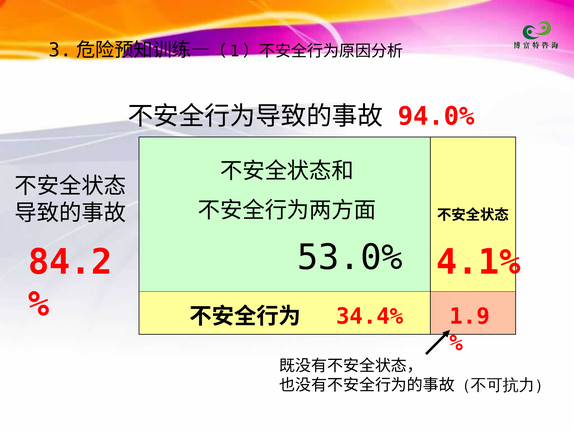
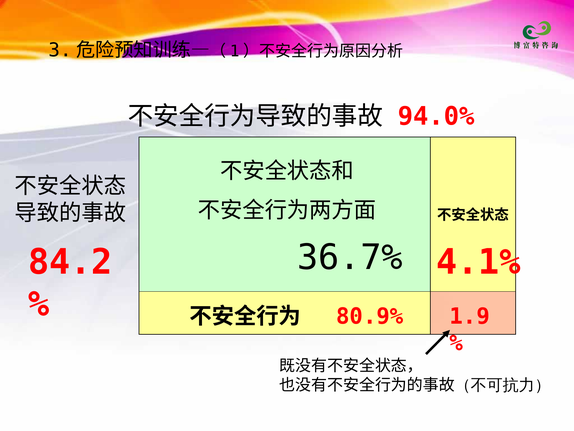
53.0%: 53.0% -> 36.7%
34.4%: 34.4% -> 80.9%
